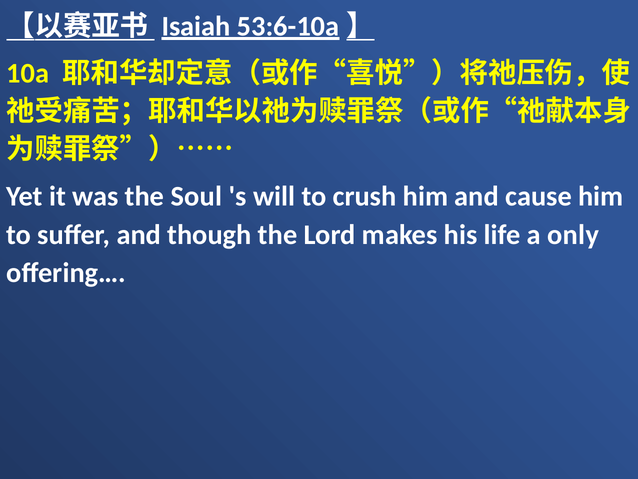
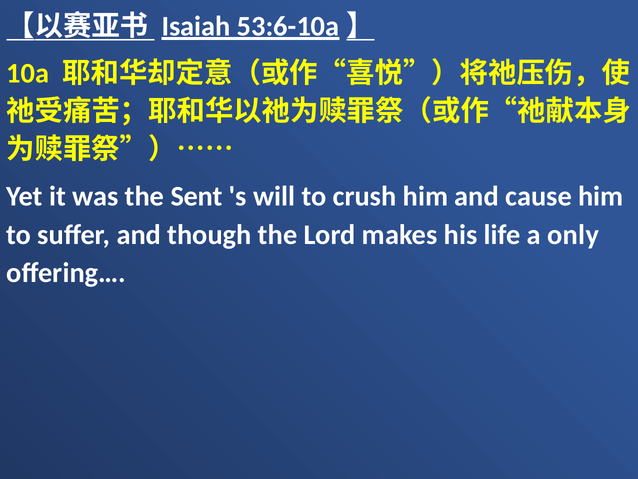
Soul: Soul -> Sent
